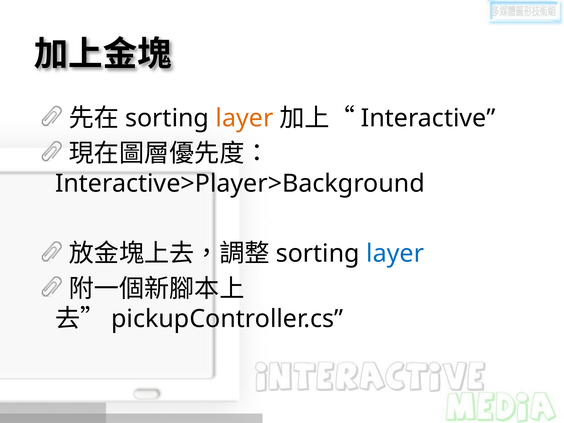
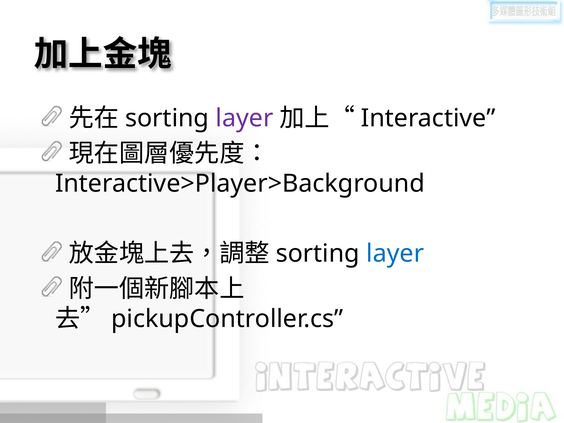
layer at (245, 118) colour: orange -> purple
